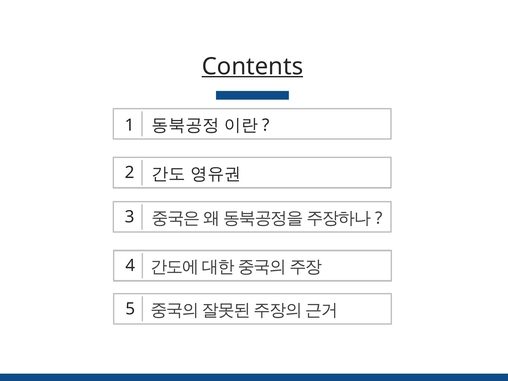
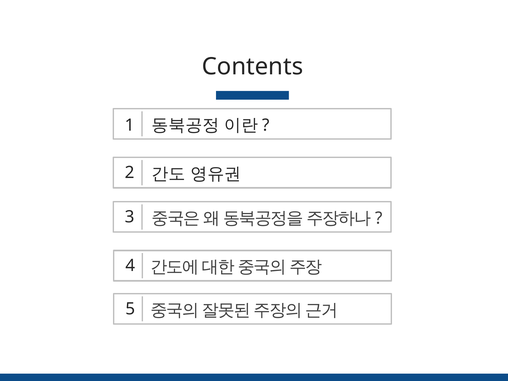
Contents underline: present -> none
